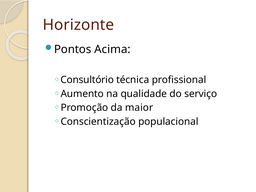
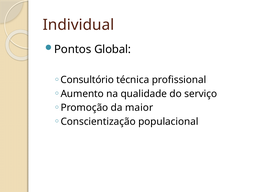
Horizonte: Horizonte -> Individual
Acima: Acima -> Global
